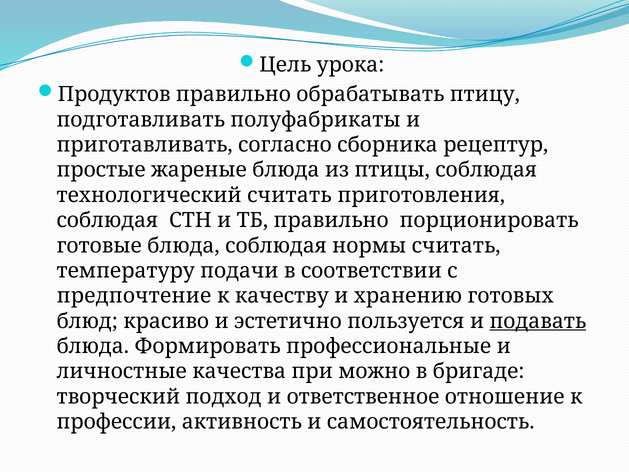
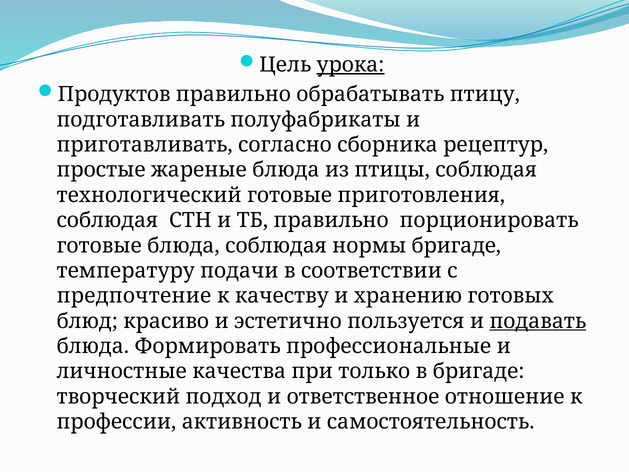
урока underline: none -> present
технологический считать: считать -> готовые
нормы считать: считать -> бригаде
можно: можно -> только
